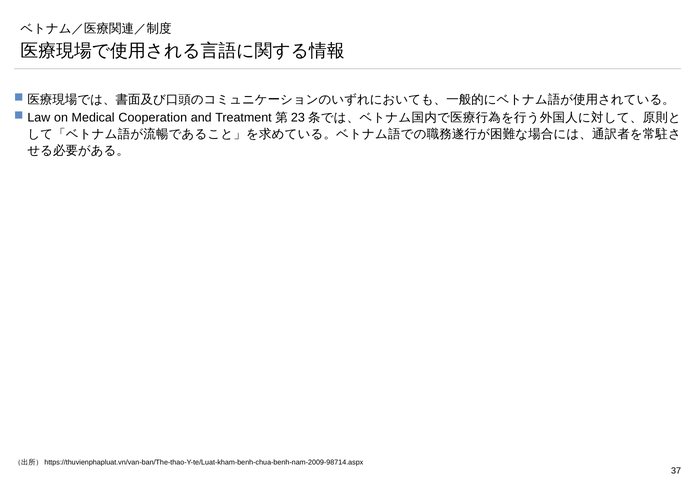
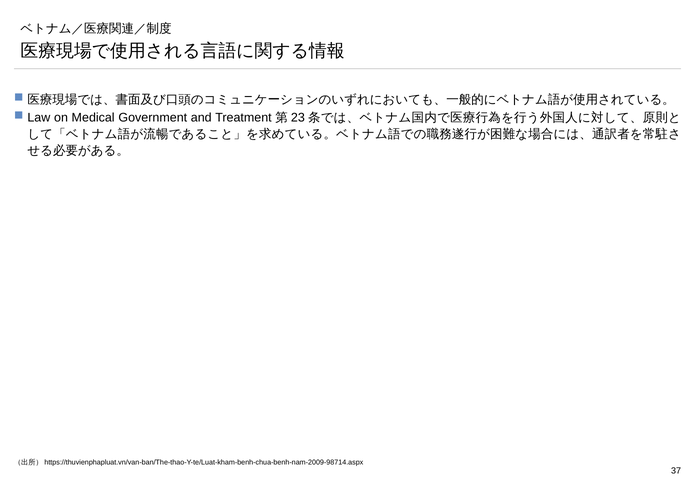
Cooperation: Cooperation -> Government
